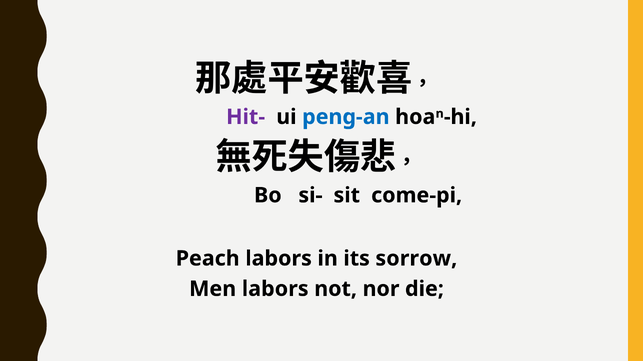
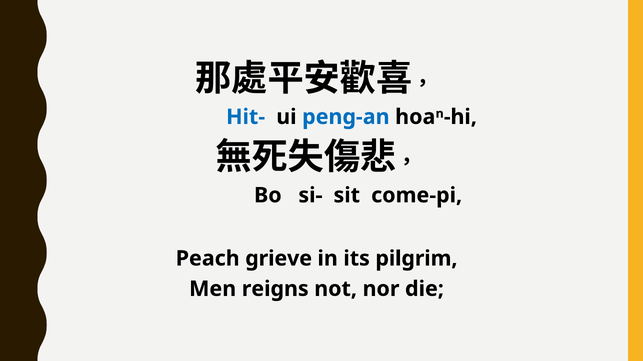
Hit- colour: purple -> blue
Peach labors: labors -> grieve
sorrow: sorrow -> pilgrim
Men labors: labors -> reigns
